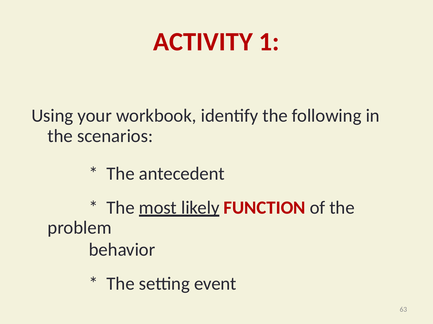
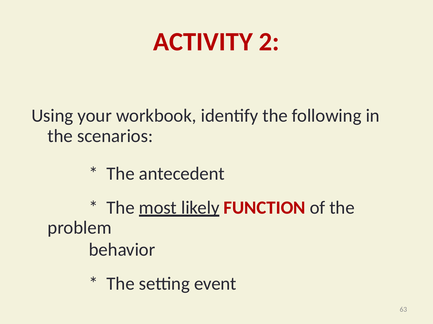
1: 1 -> 2
